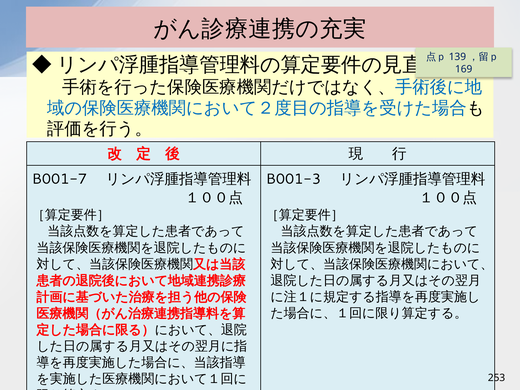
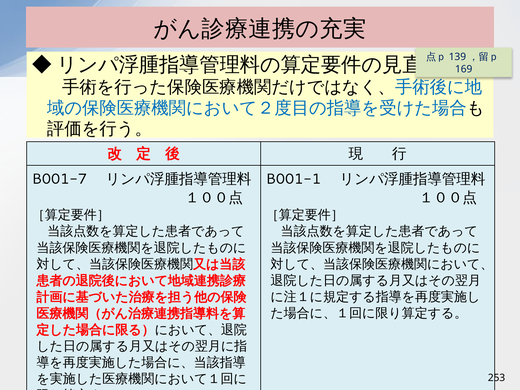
B001-3: B001-3 -> B001-1
